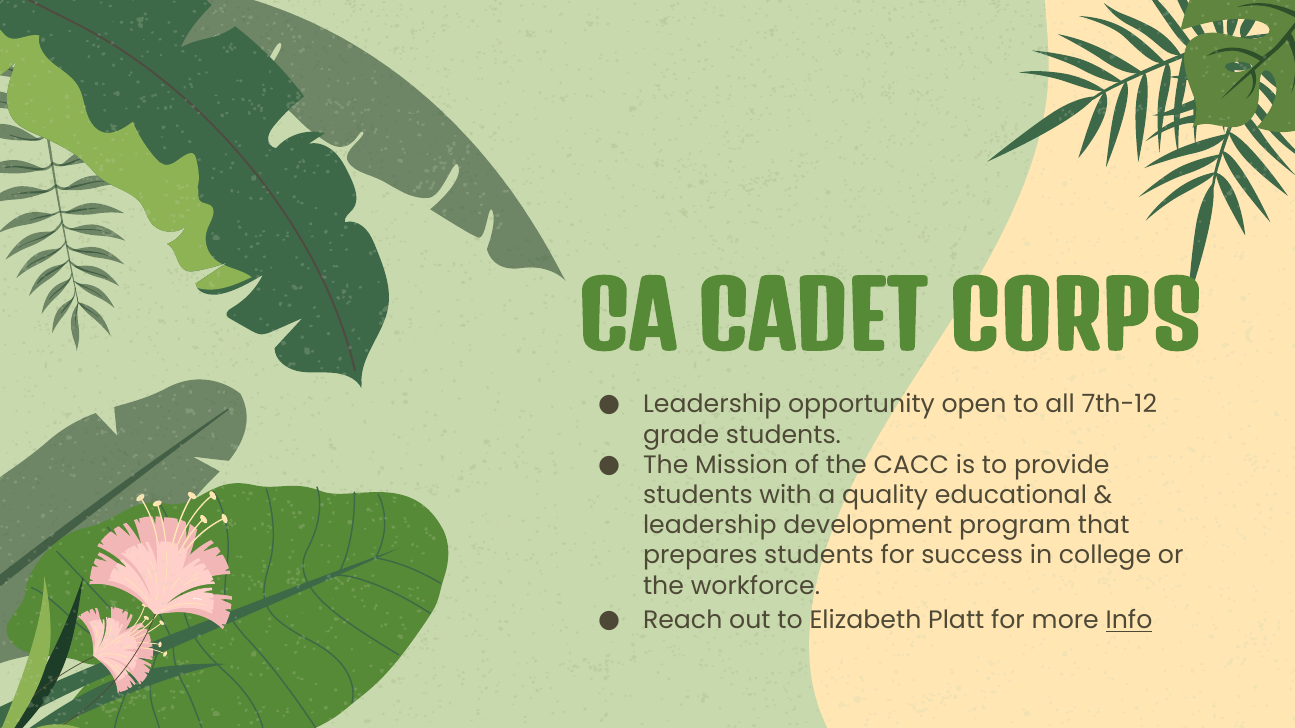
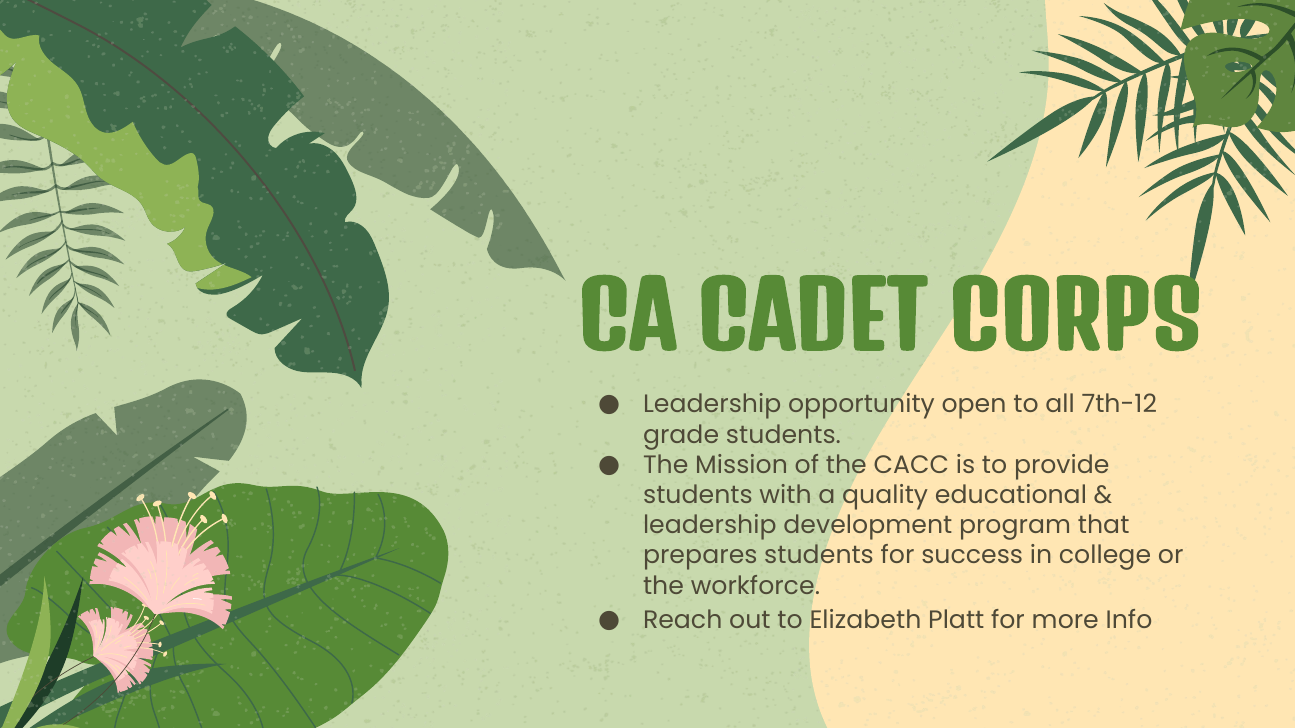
Info underline: present -> none
